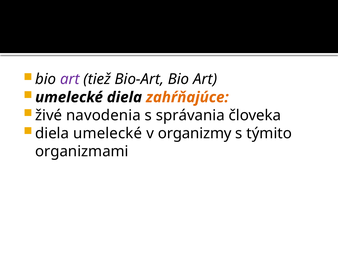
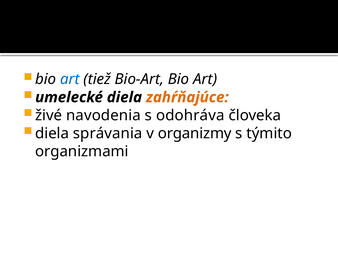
art at (70, 79) colour: purple -> blue
správania: správania -> odohráva
diela umelecké: umelecké -> správania
